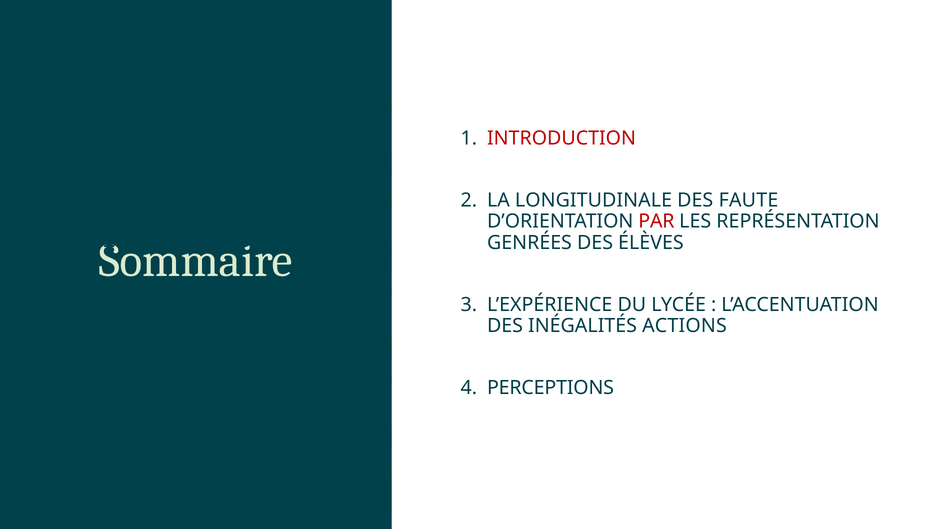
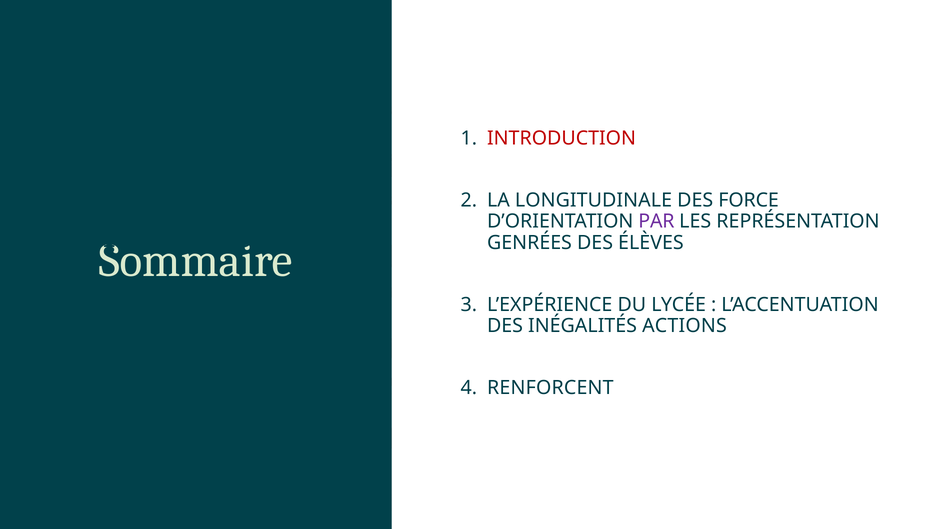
FAUTE: FAUTE -> FORCE
PAR colour: red -> purple
PERCEPTIONS: PERCEPTIONS -> RENFORCENT
